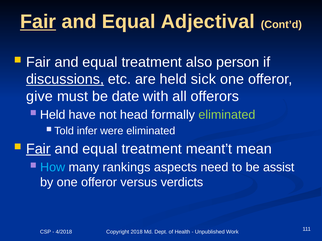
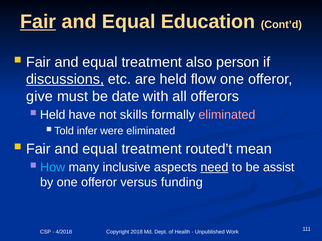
Adjectival: Adjectival -> Education
sick: sick -> flow
head: head -> skills
eliminated at (227, 115) colour: light green -> pink
Fair at (38, 149) underline: present -> none
meant’t: meant’t -> routed’t
rankings: rankings -> inclusive
need underline: none -> present
verdicts: verdicts -> funding
